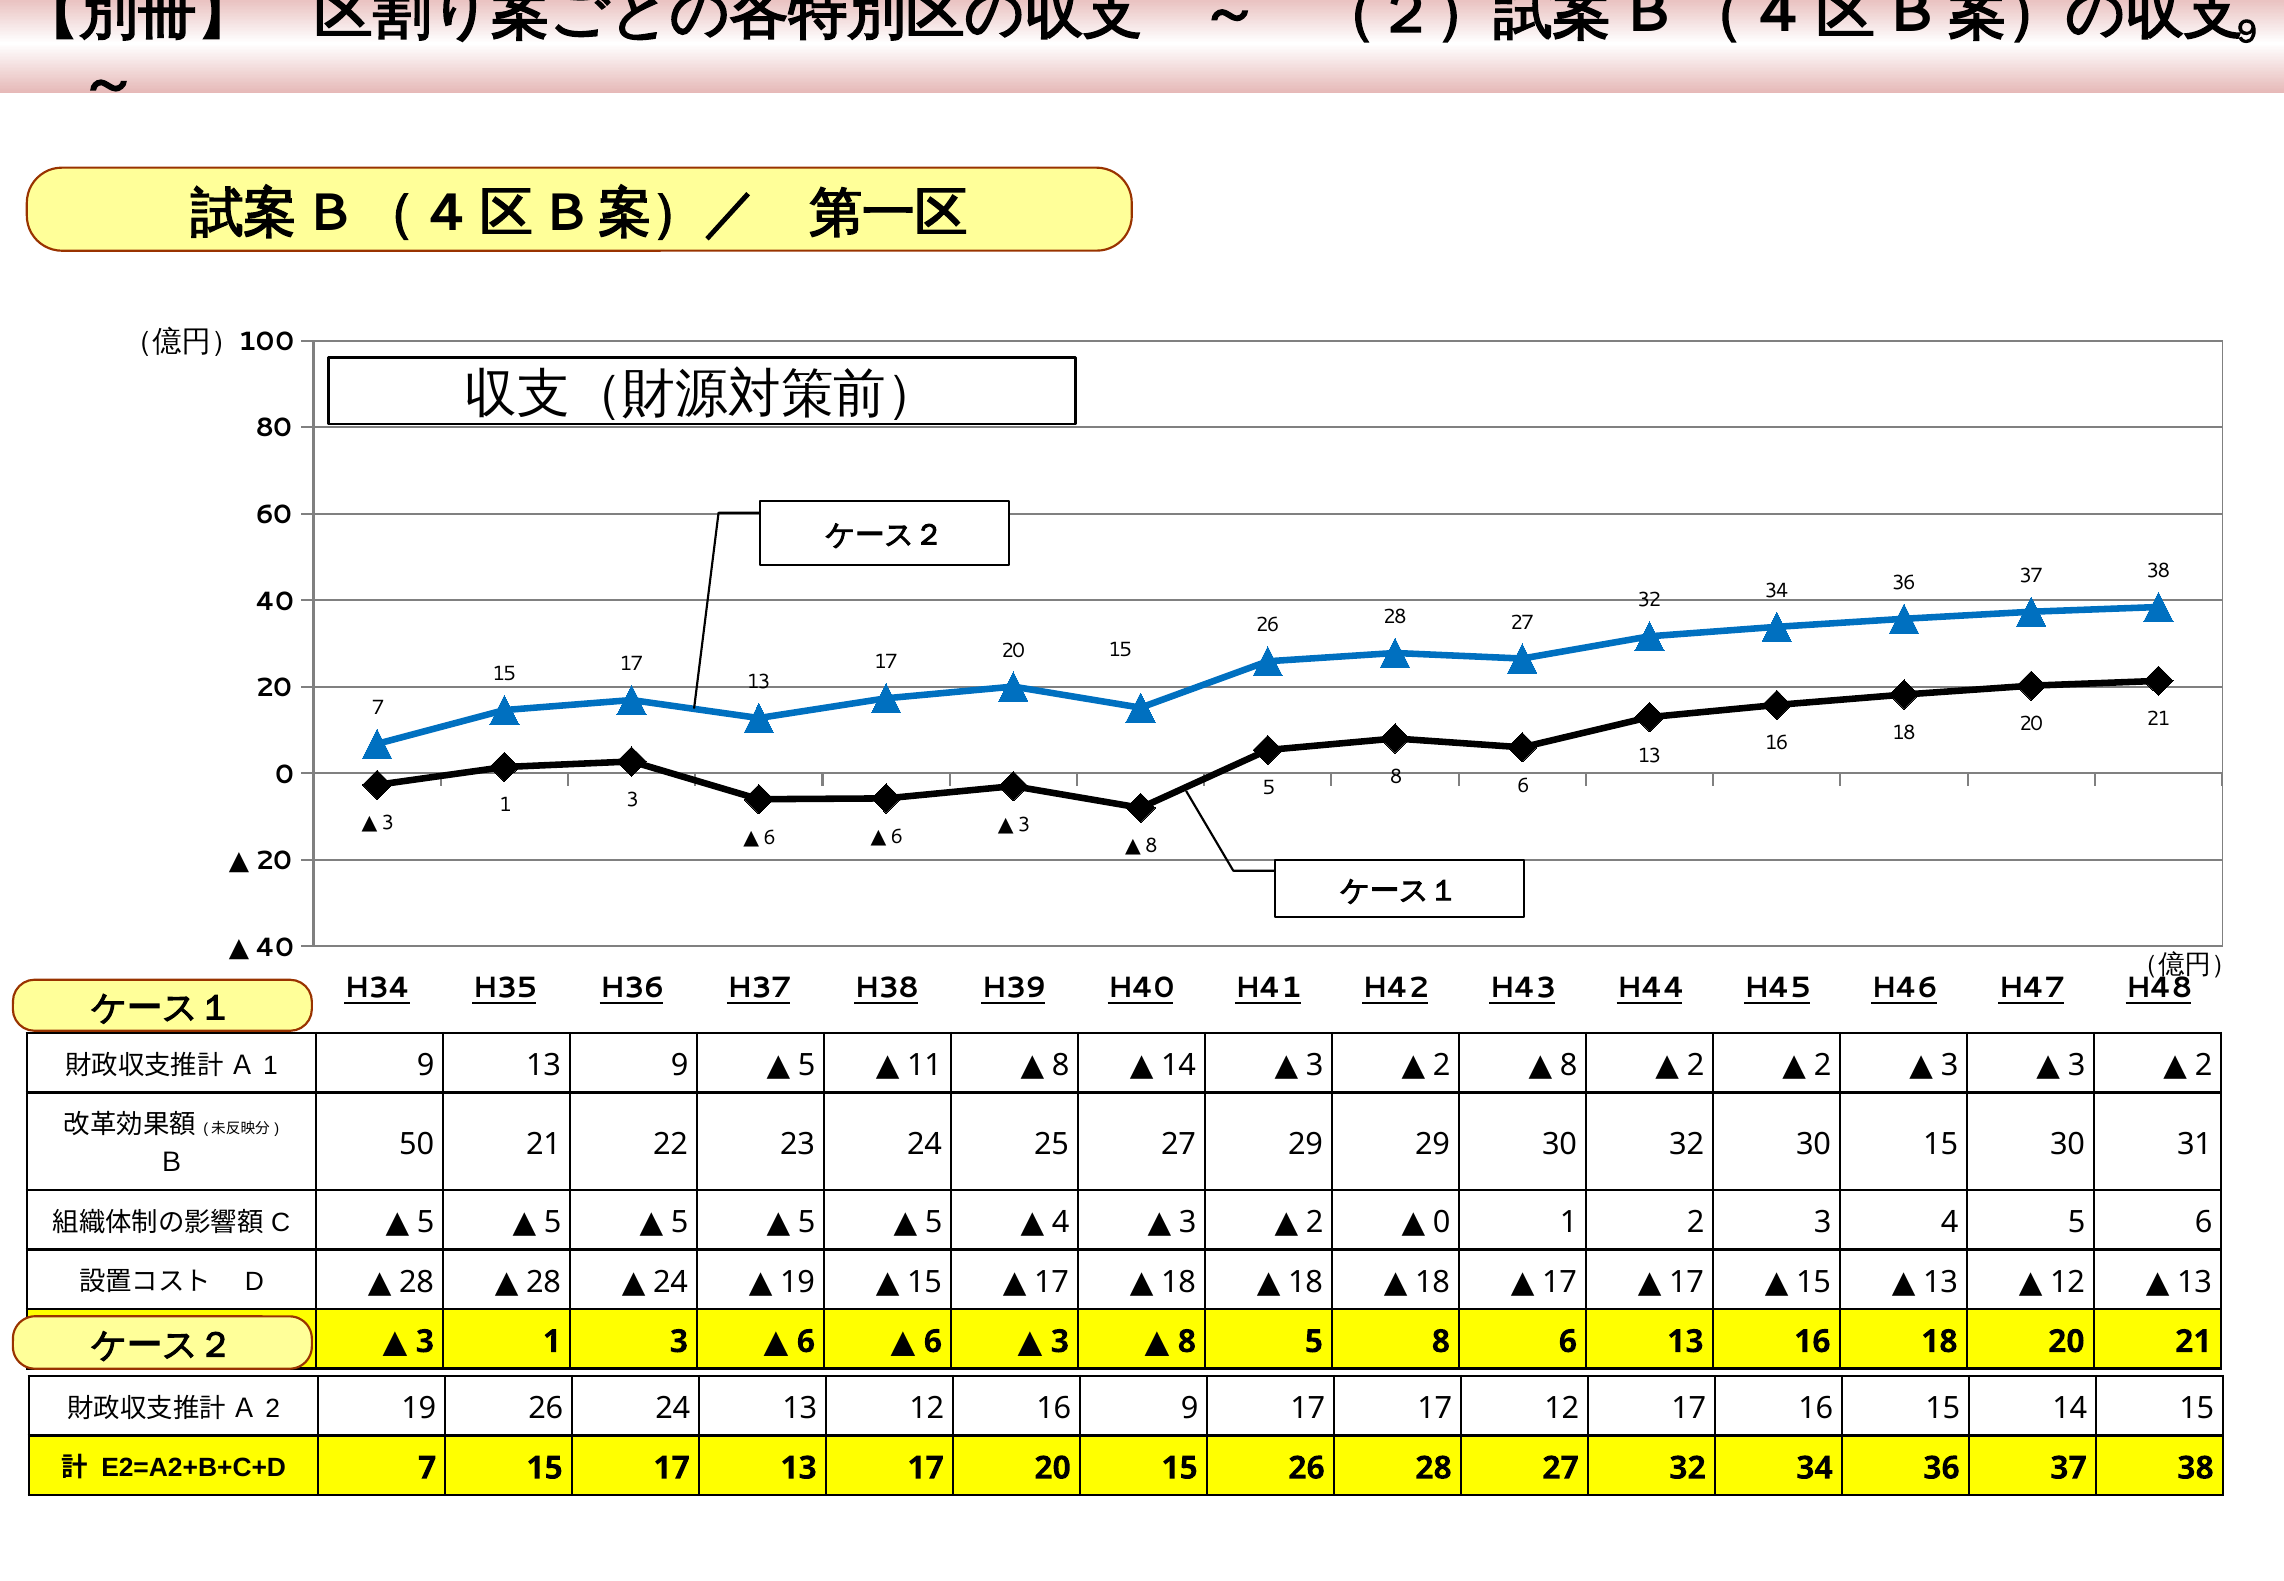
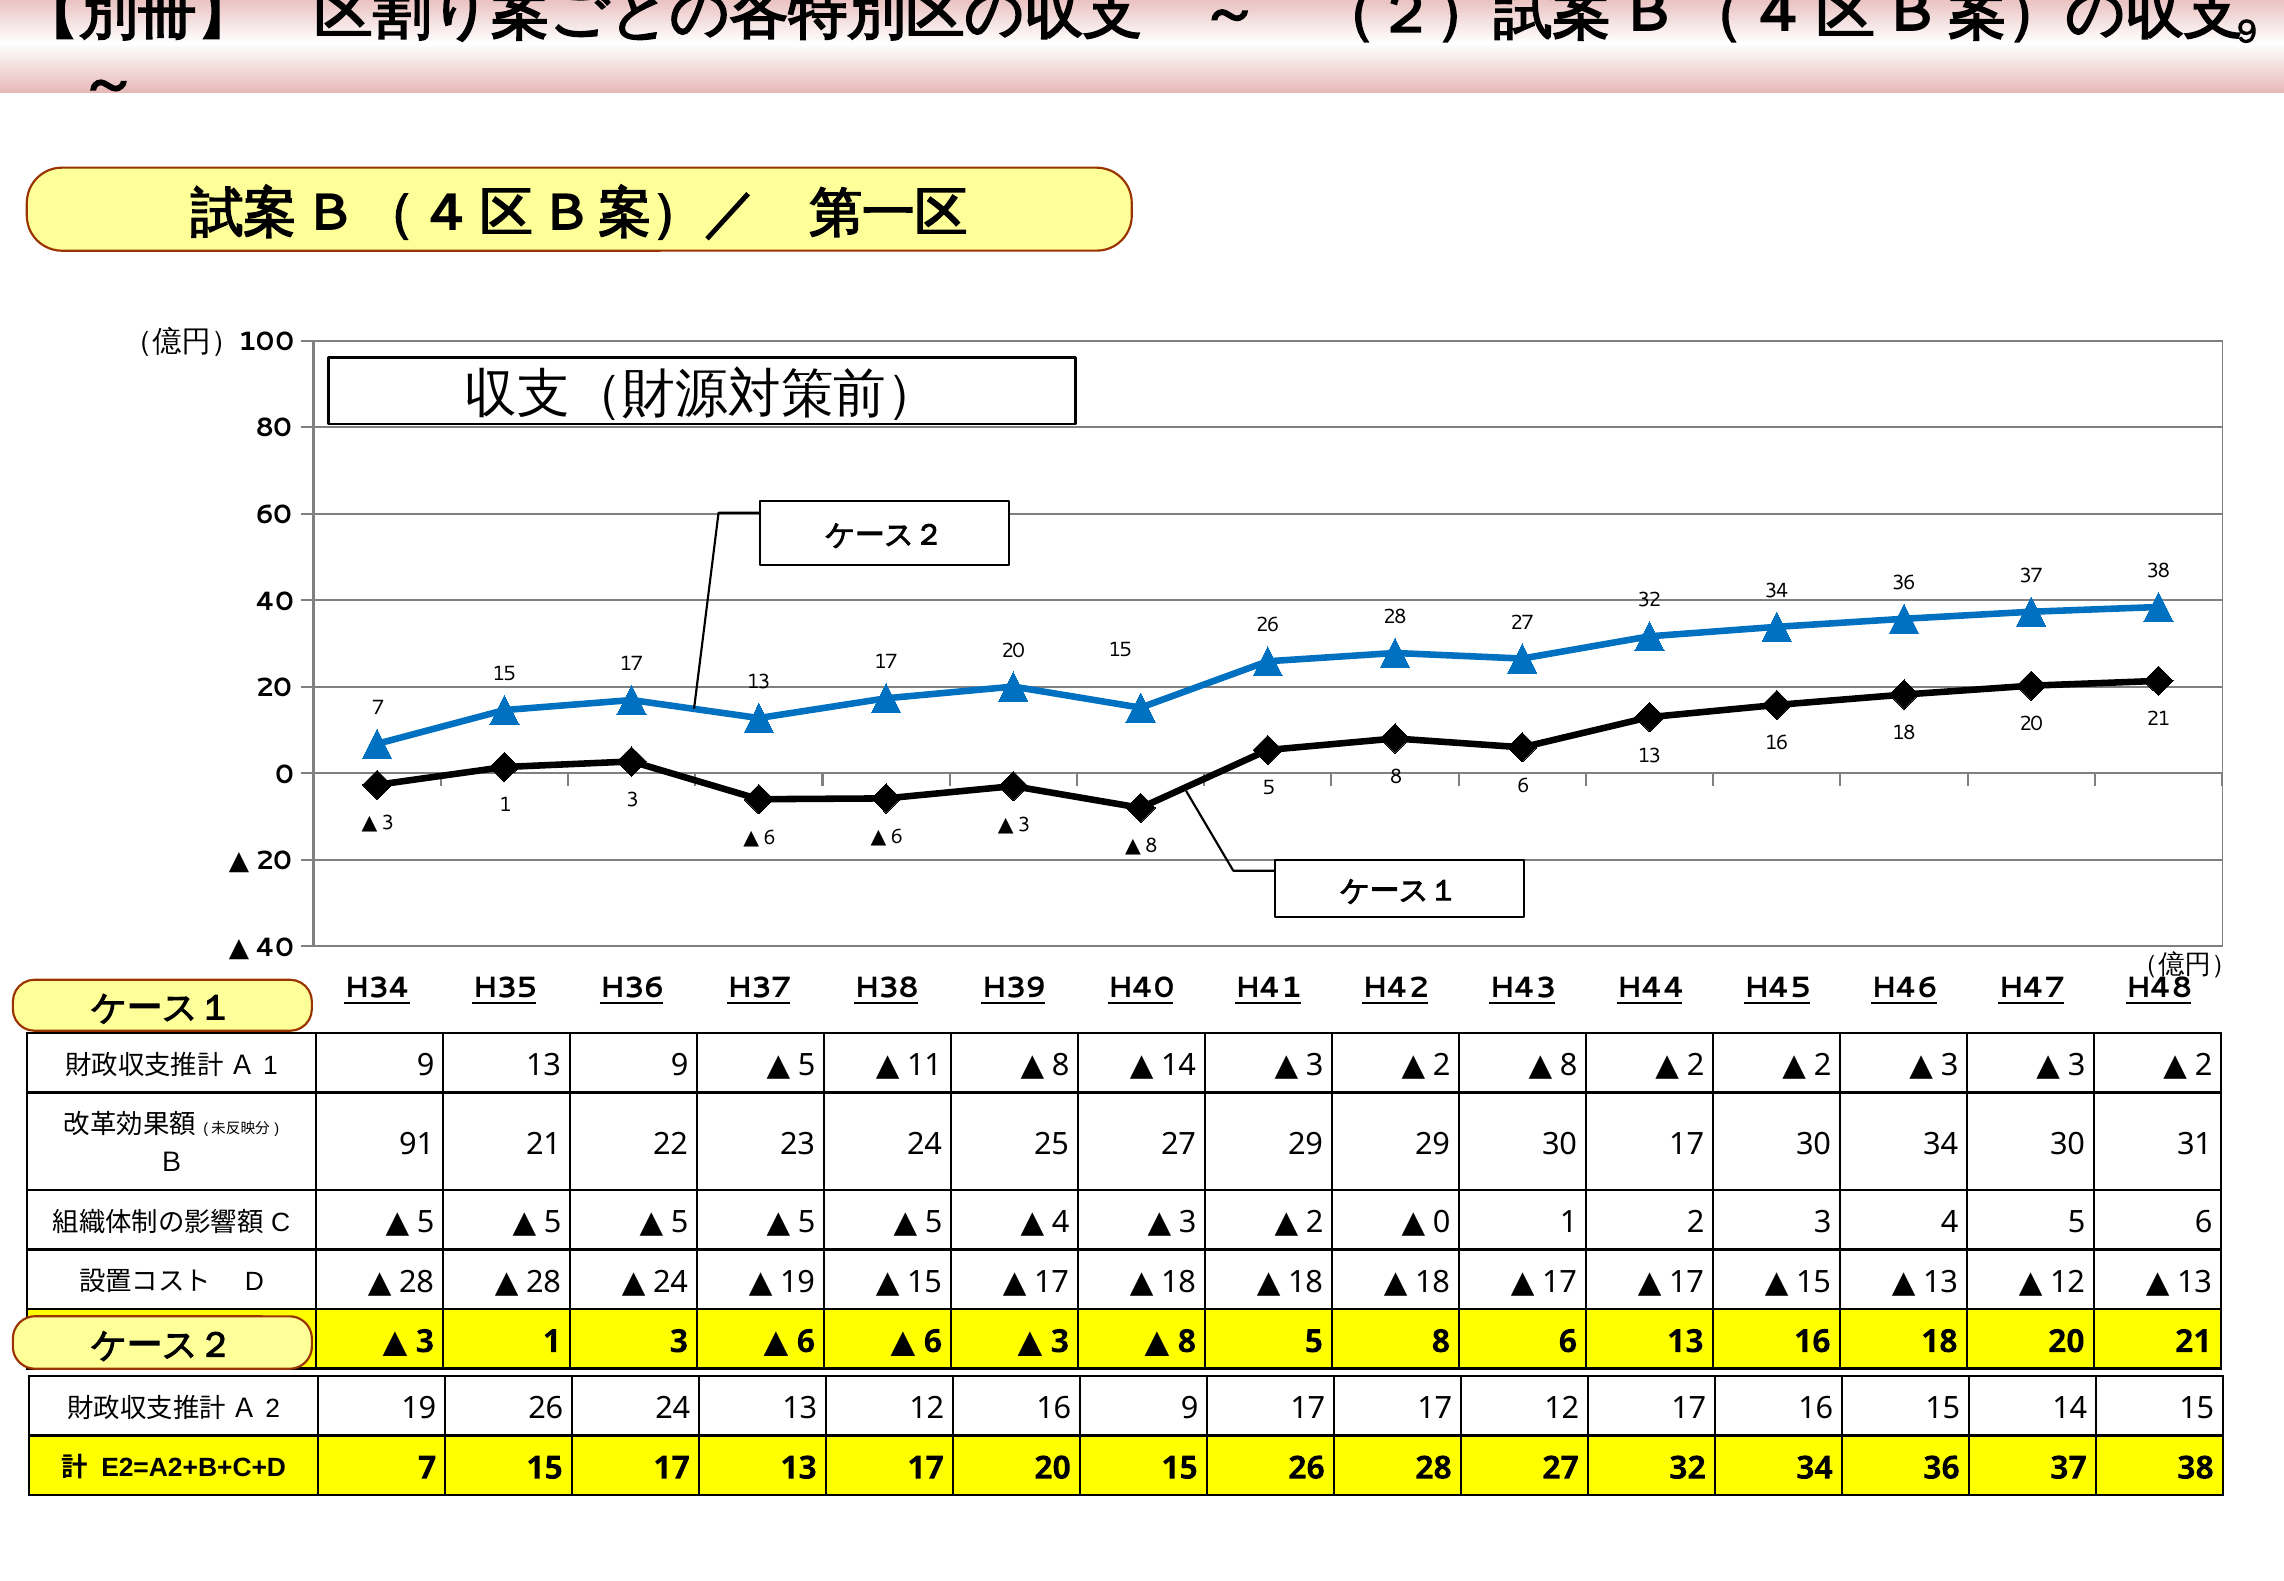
50: 50 -> 91
30 32: 32 -> 17
30 15: 15 -> 34
